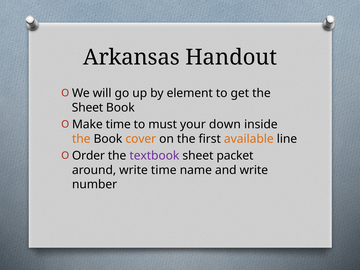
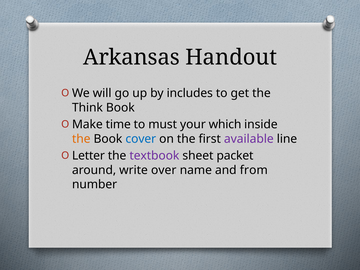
element: element -> includes
Sheet at (87, 108): Sheet -> Think
down: down -> which
cover colour: orange -> blue
available colour: orange -> purple
Order: Order -> Letter
write time: time -> over
and write: write -> from
